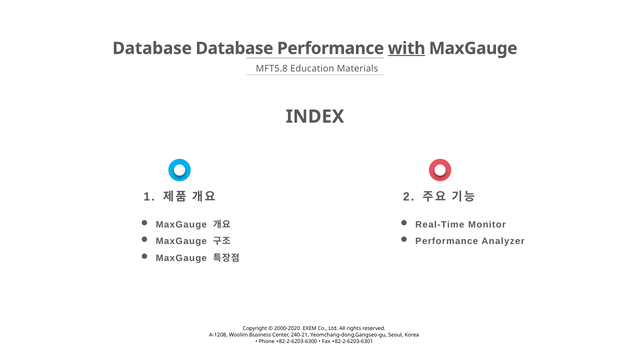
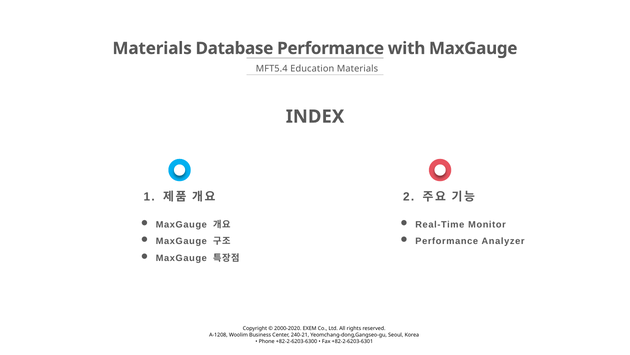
Database at (152, 48): Database -> Materials
with underline: present -> none
MFT5.8: MFT5.8 -> MFT5.4
